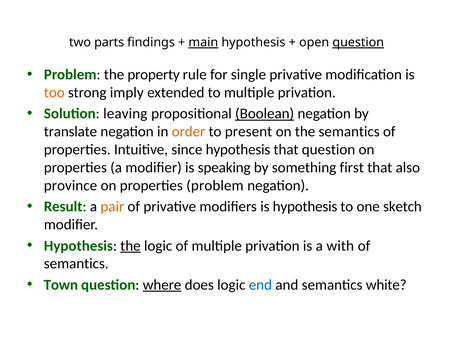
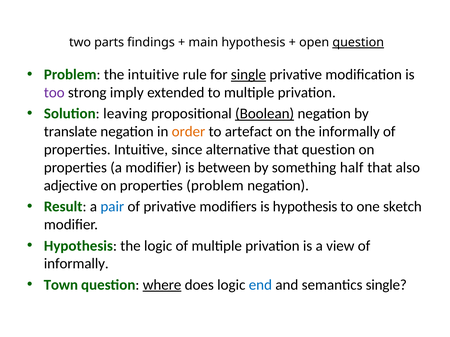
main underline: present -> none
the property: property -> intuitive
single at (248, 75) underline: none -> present
too colour: orange -> purple
present: present -> artefact
the semantics: semantics -> informally
since hypothesis: hypothesis -> alternative
speaking: speaking -> between
first: first -> half
province: province -> adjective
pair colour: orange -> blue
the at (130, 246) underline: present -> none
with: with -> view
semantics at (76, 264): semantics -> informally
semantics white: white -> single
